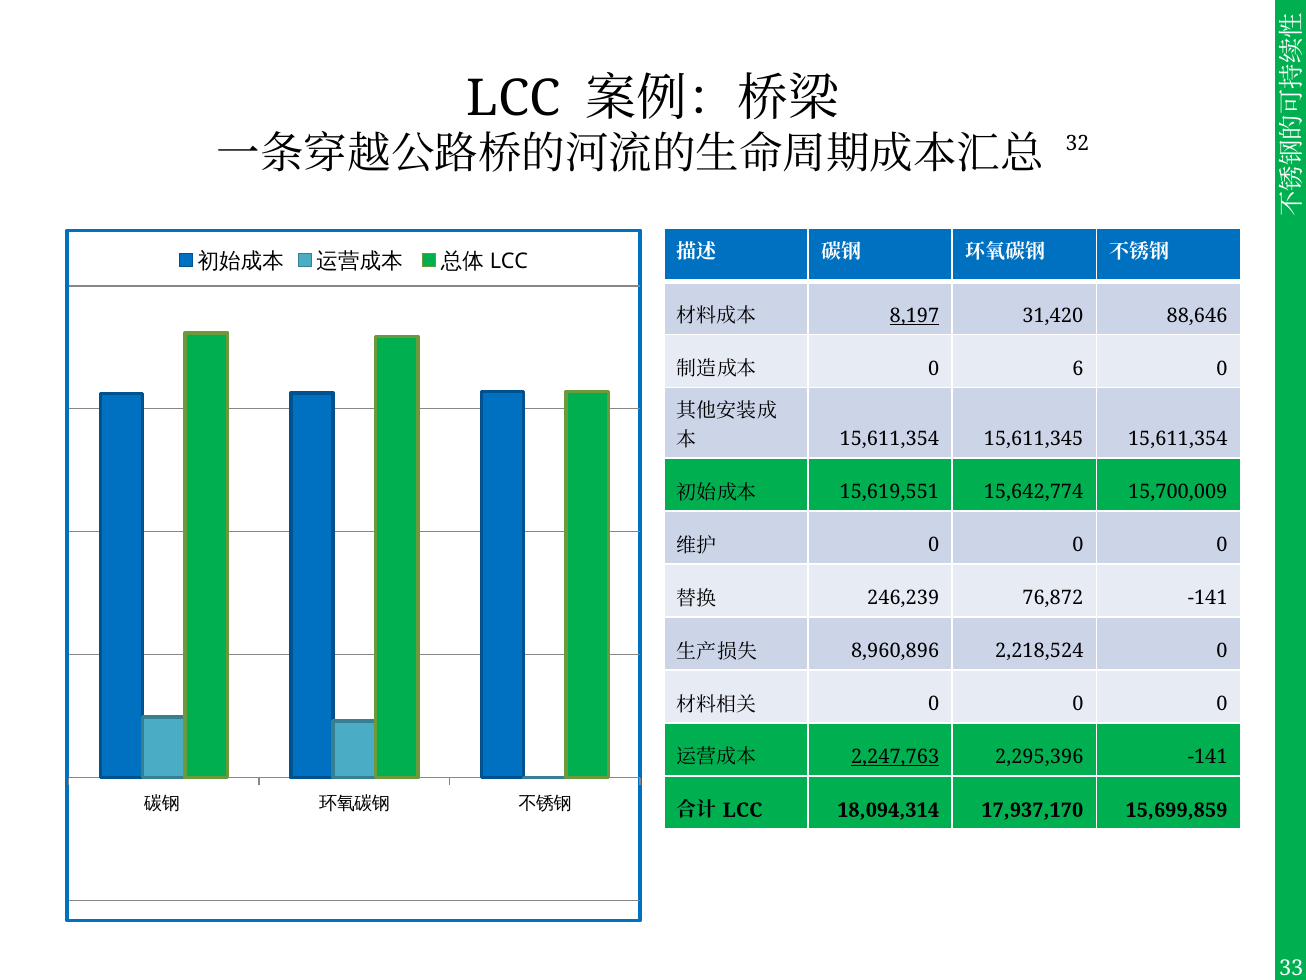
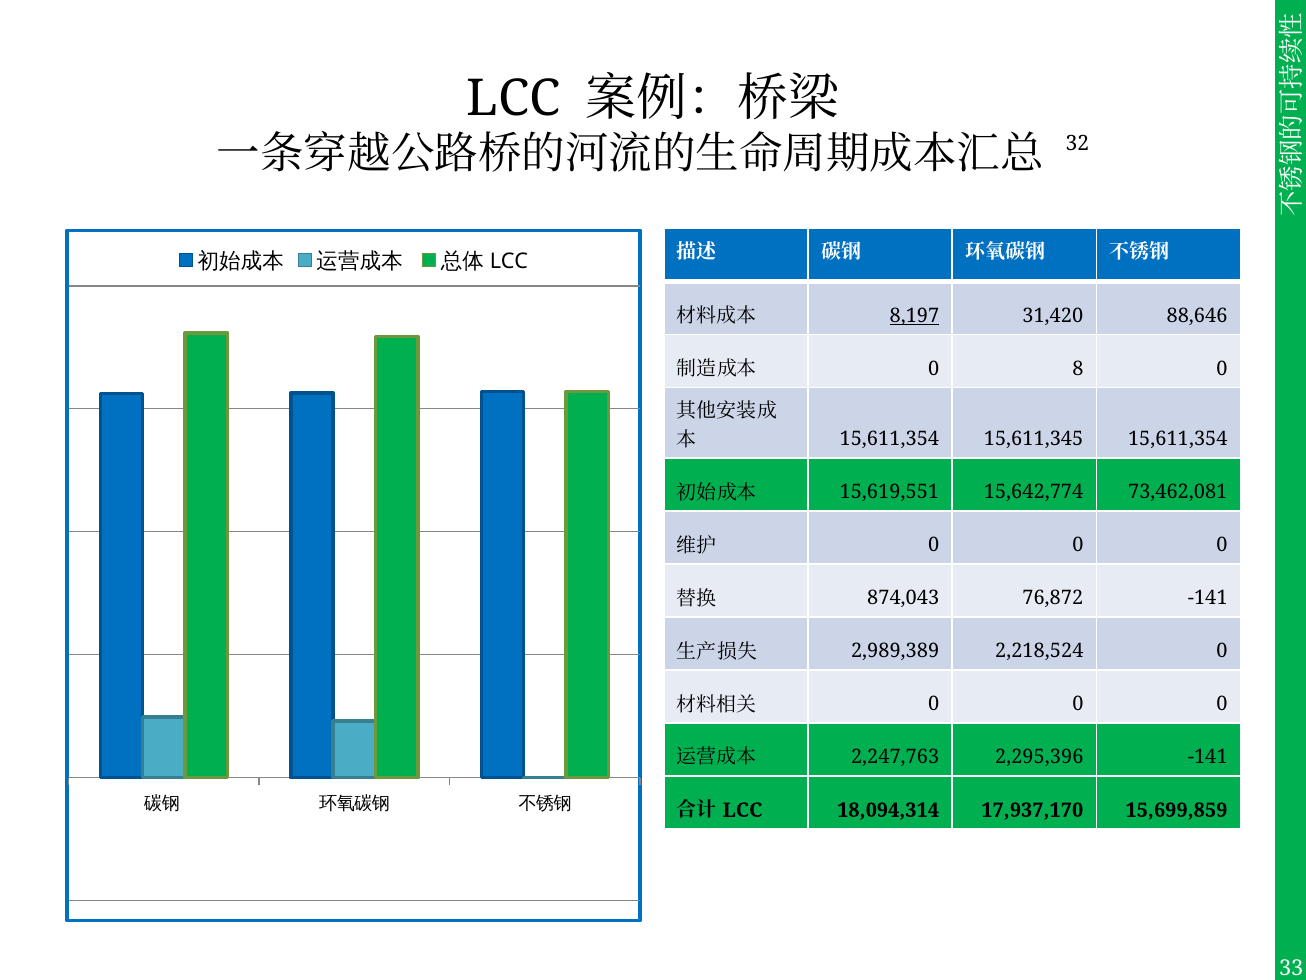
6: 6 -> 8
15,700,009: 15,700,009 -> 73,462,081
246,239: 246,239 -> 874,043
8,960,896: 8,960,896 -> 2,989,389
2,247,763 underline: present -> none
